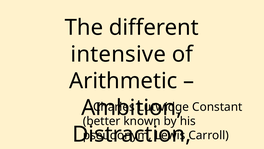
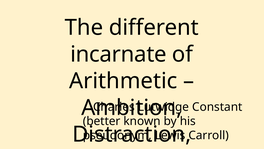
intensive: intensive -> incarnate
